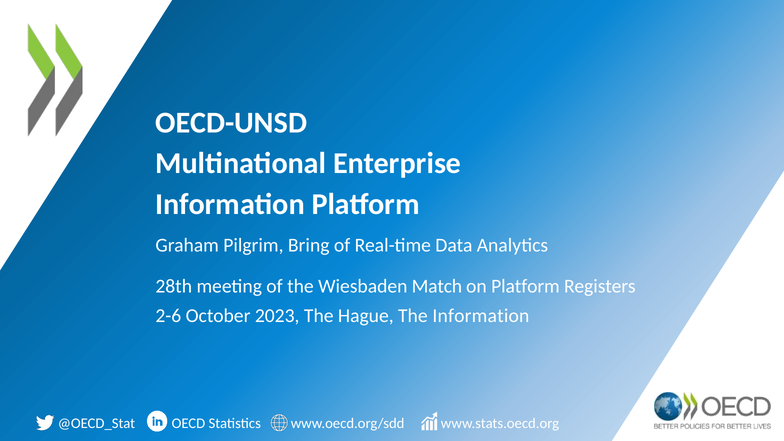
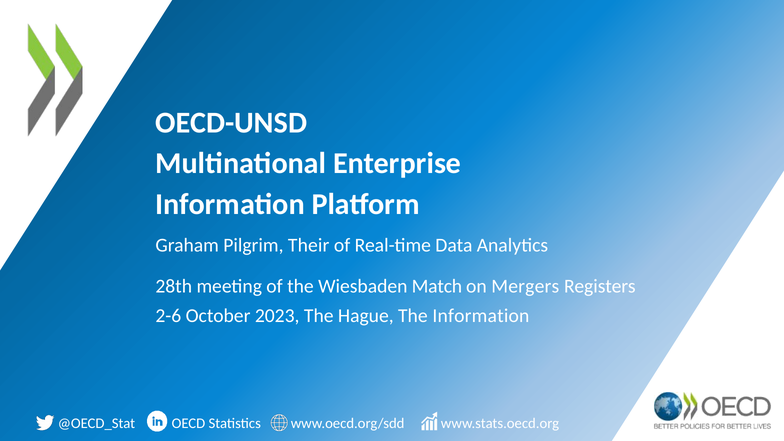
Bring: Bring -> Their
on Platform: Platform -> Mergers
